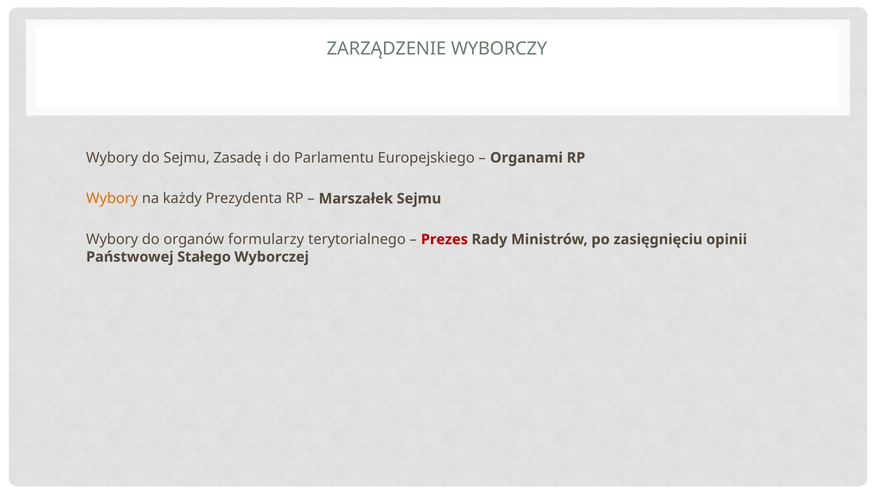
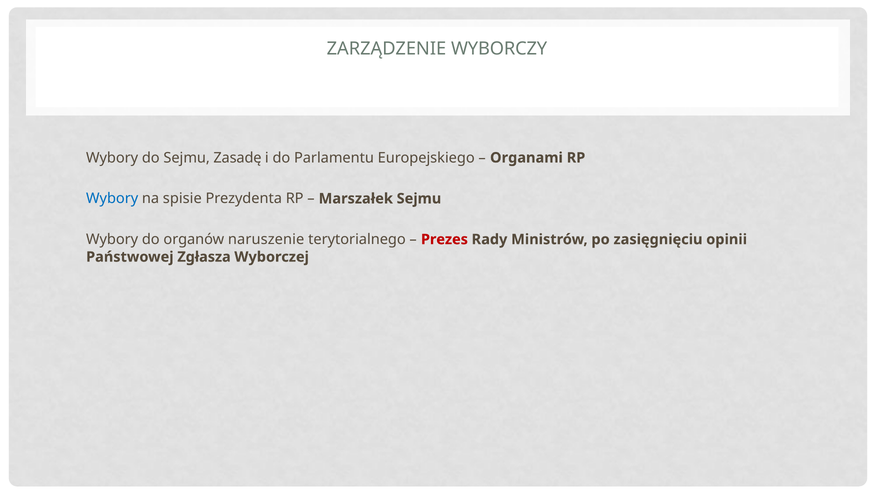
Wybory at (112, 198) colour: orange -> blue
każdy: każdy -> spisie
formularzy: formularzy -> naruszenie
Stałego: Stałego -> Zgłasza
